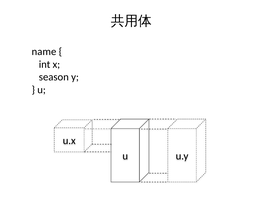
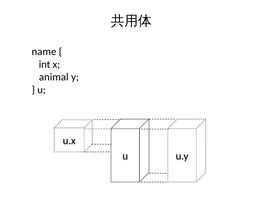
season: season -> animal
